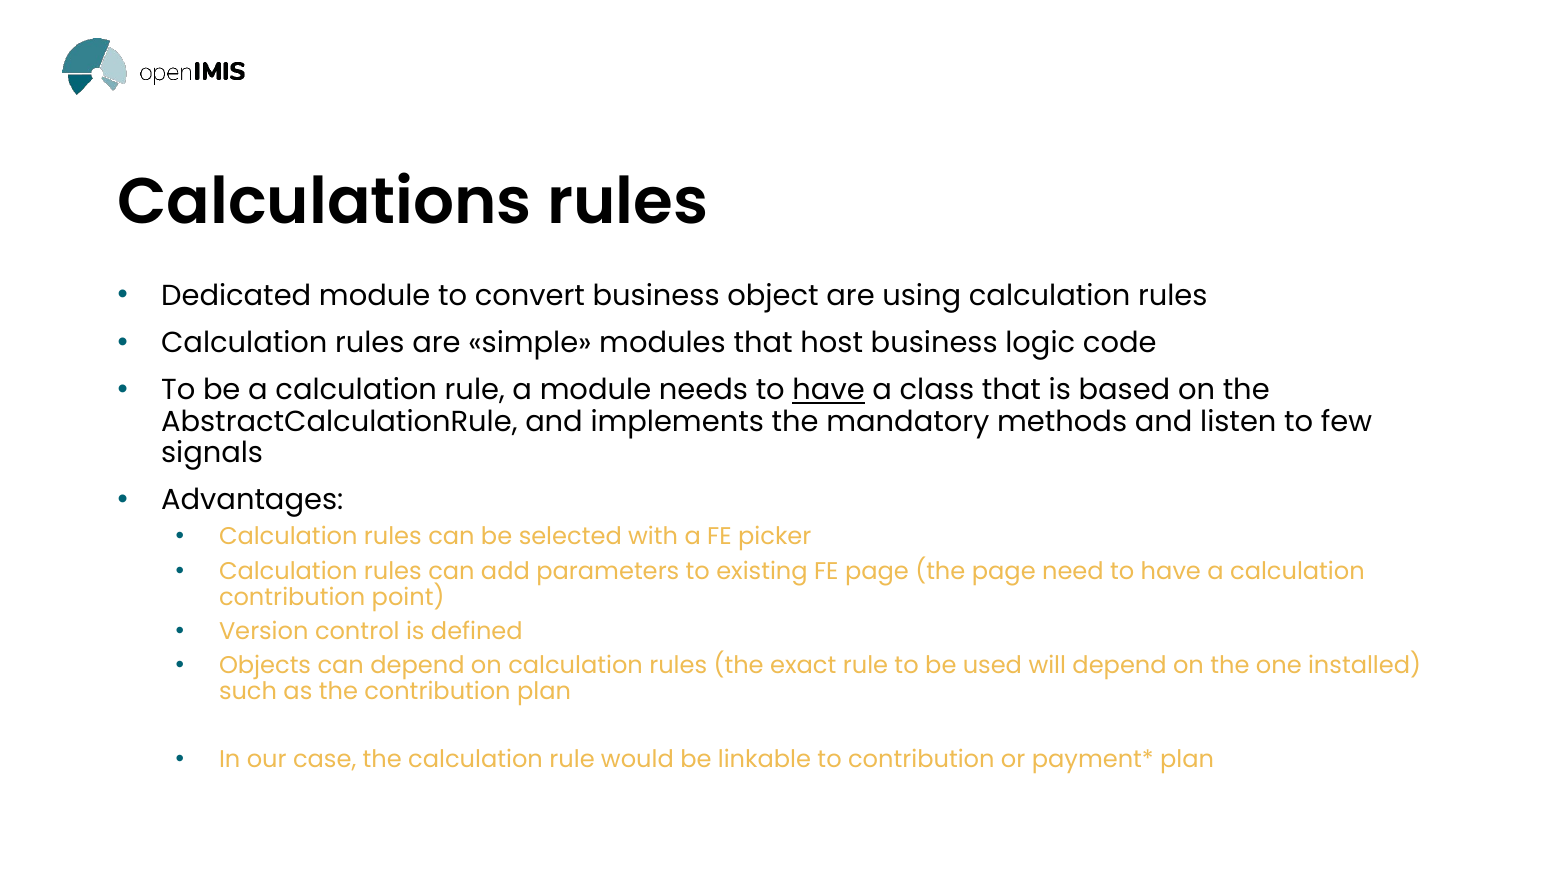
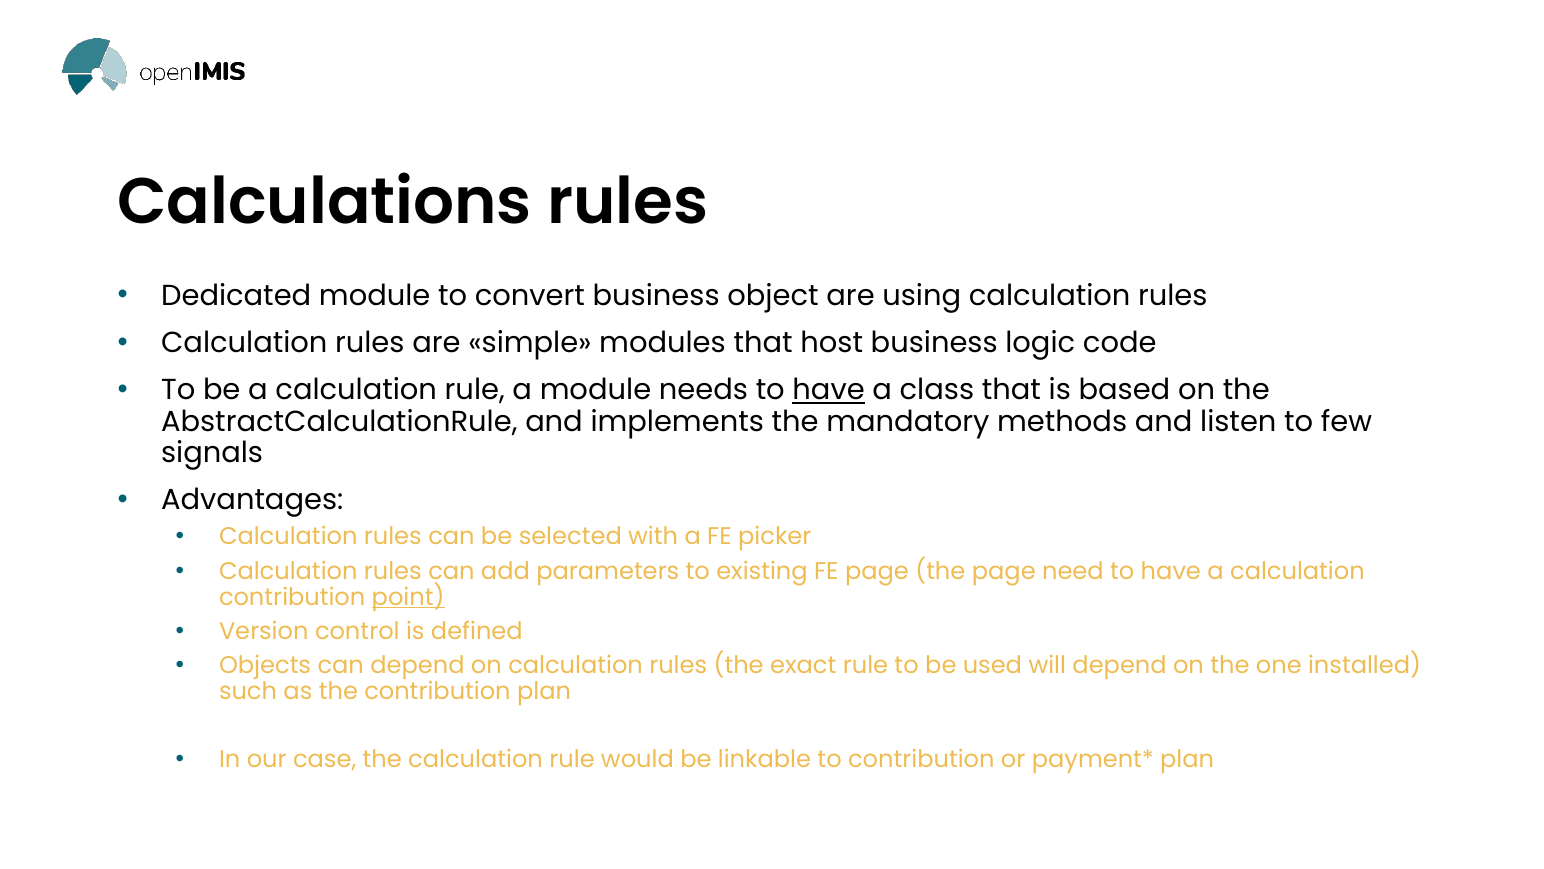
point underline: none -> present
